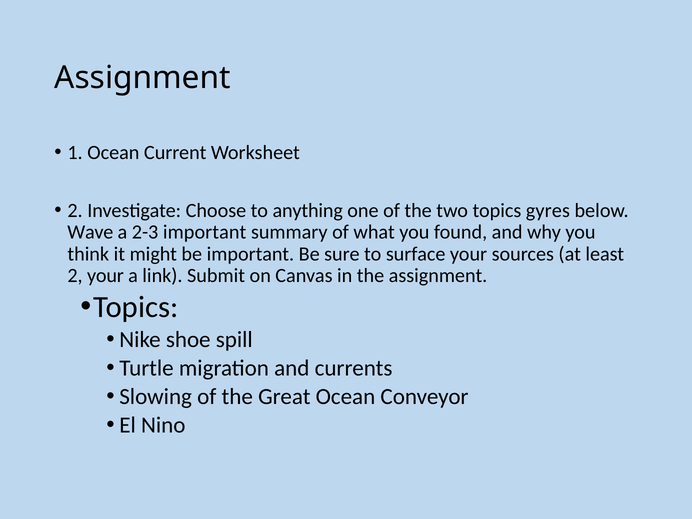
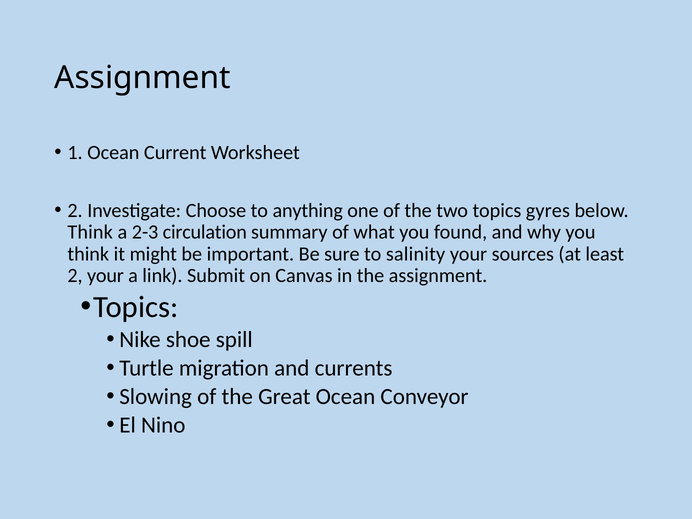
Wave at (90, 232): Wave -> Think
2-3 important: important -> circulation
surface: surface -> salinity
